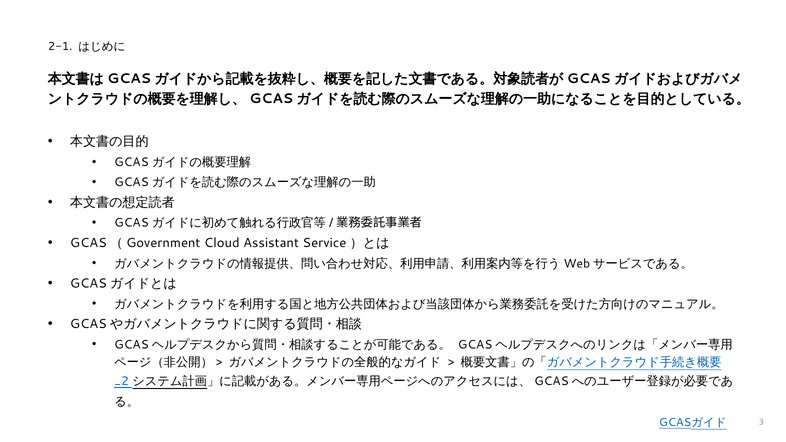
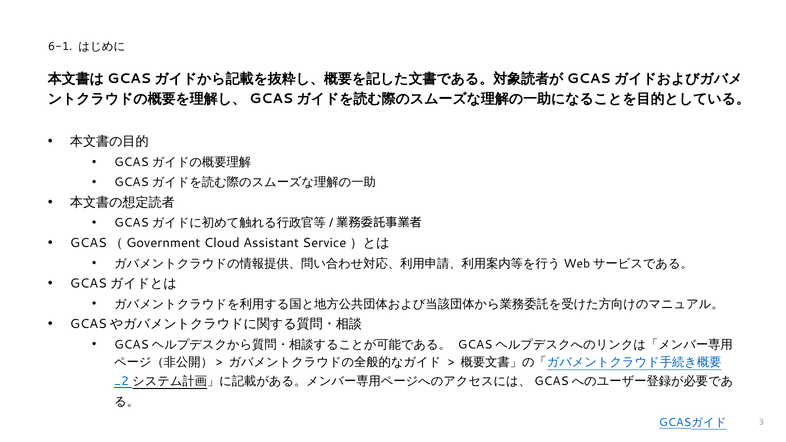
2-1: 2-1 -> 6-1
